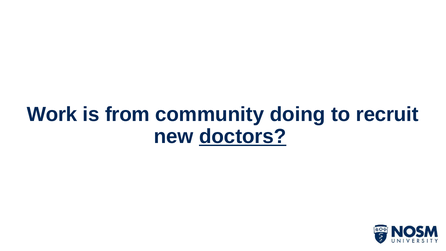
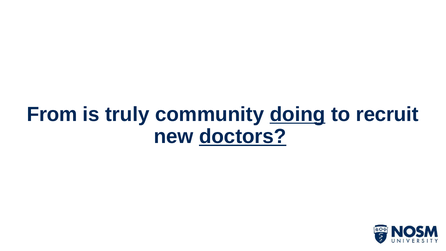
Work: Work -> From
from: from -> truly
doing underline: none -> present
